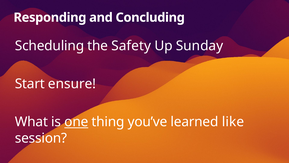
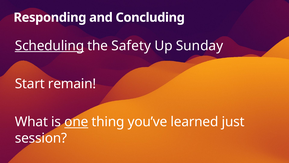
Scheduling underline: none -> present
ensure: ensure -> remain
like: like -> just
